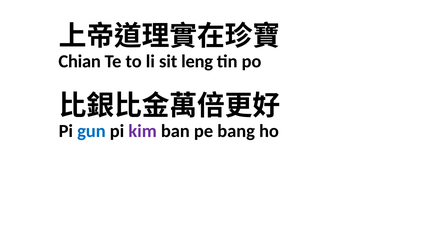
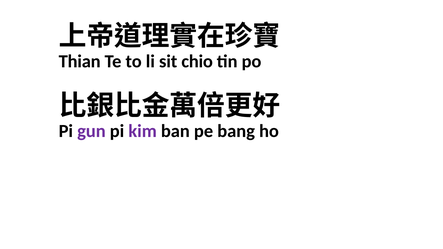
Chian: Chian -> Thian
leng: leng -> chio
gun colour: blue -> purple
